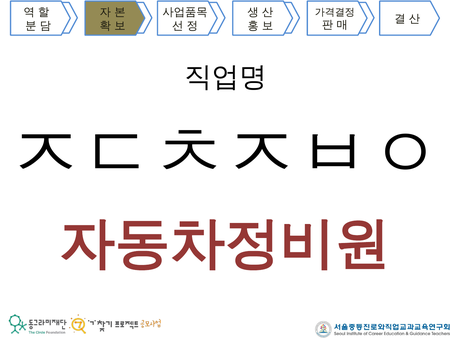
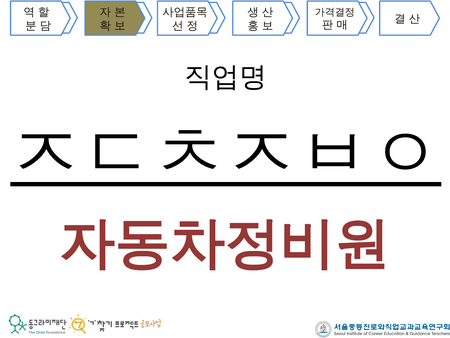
ㅈㄷㅊㅈㅂㅇ underline: none -> present
